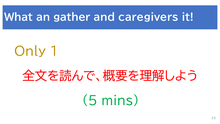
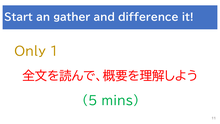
What: What -> Start
caregivers: caregivers -> difference
